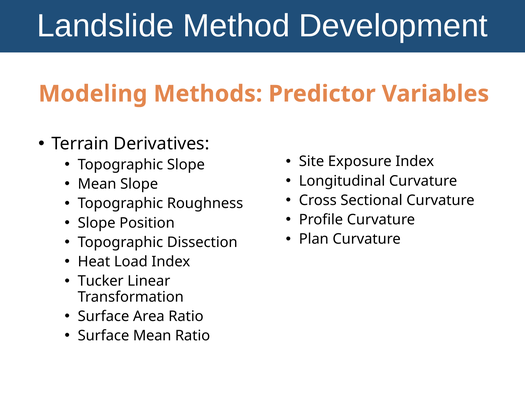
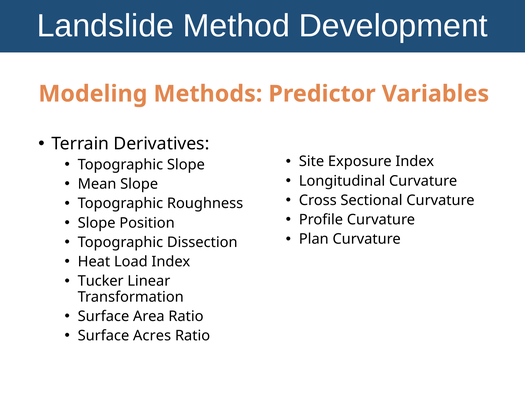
Surface Mean: Mean -> Acres
